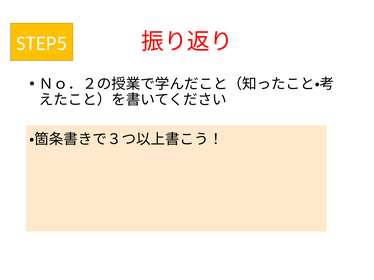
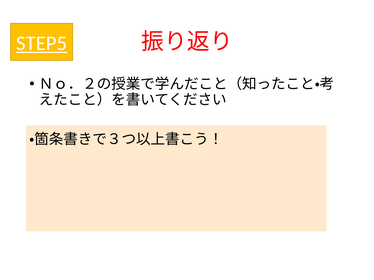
STEP5 underline: none -> present
